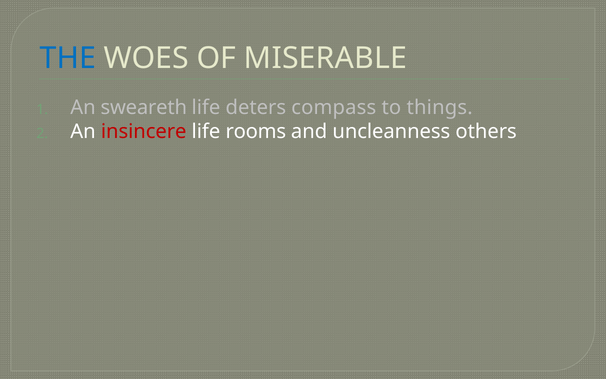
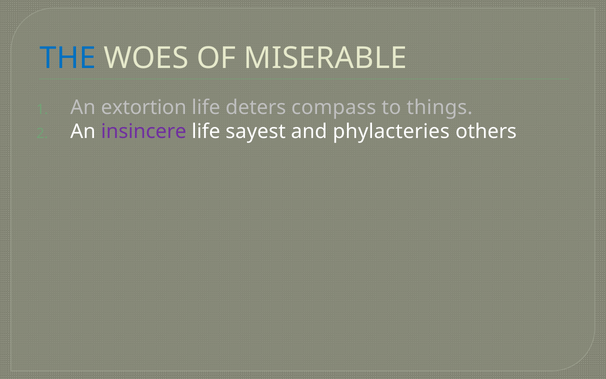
sweareth: sweareth -> extortion
insincere colour: red -> purple
rooms: rooms -> sayest
uncleanness: uncleanness -> phylacteries
